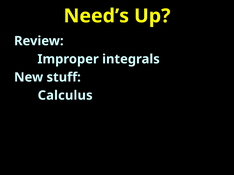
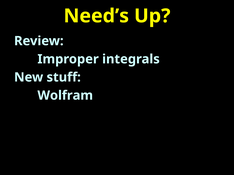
Calculus: Calculus -> Wolfram
